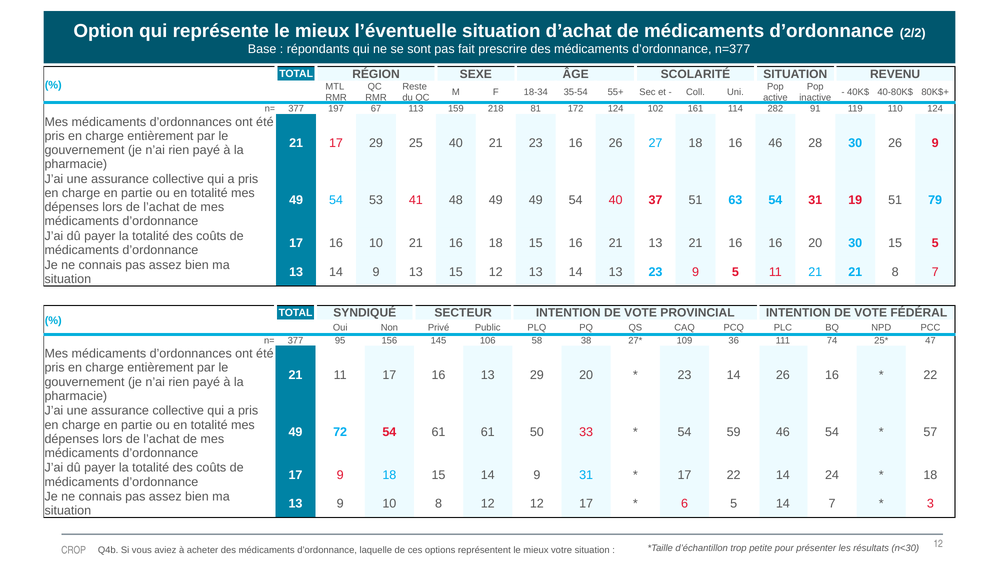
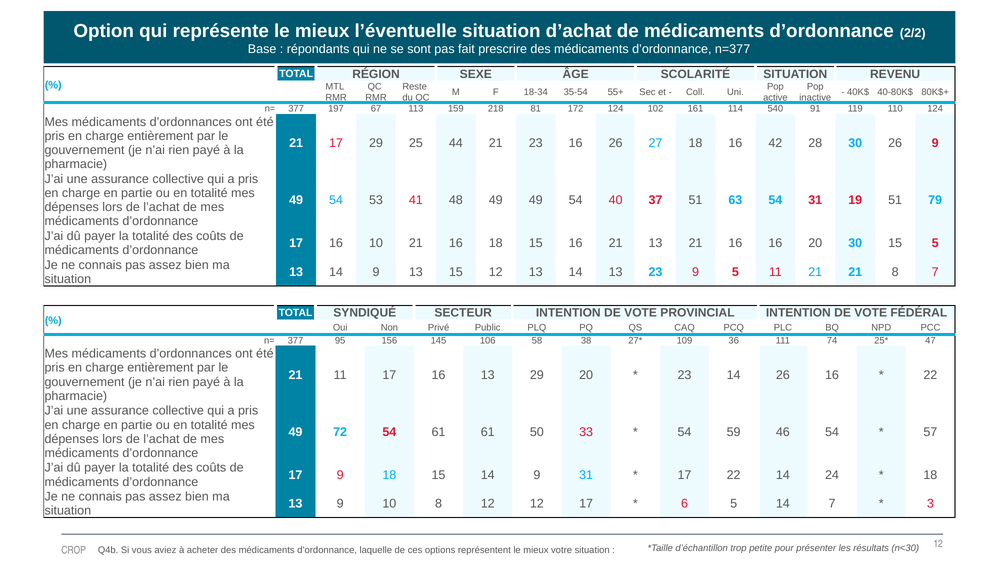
282: 282 -> 540
25 40: 40 -> 44
16 46: 46 -> 42
